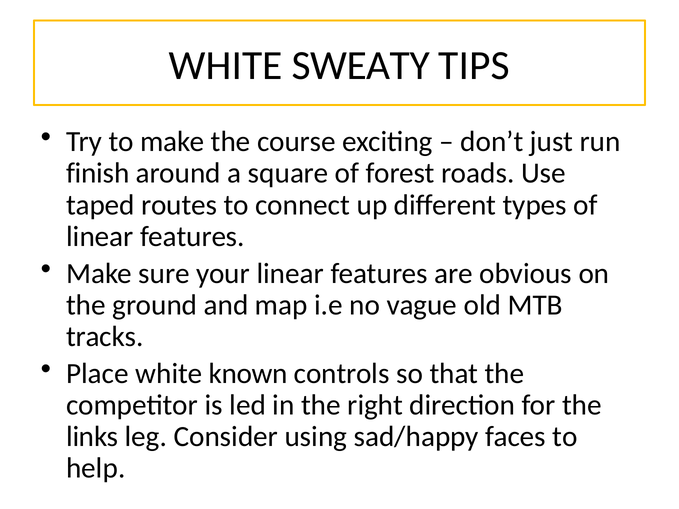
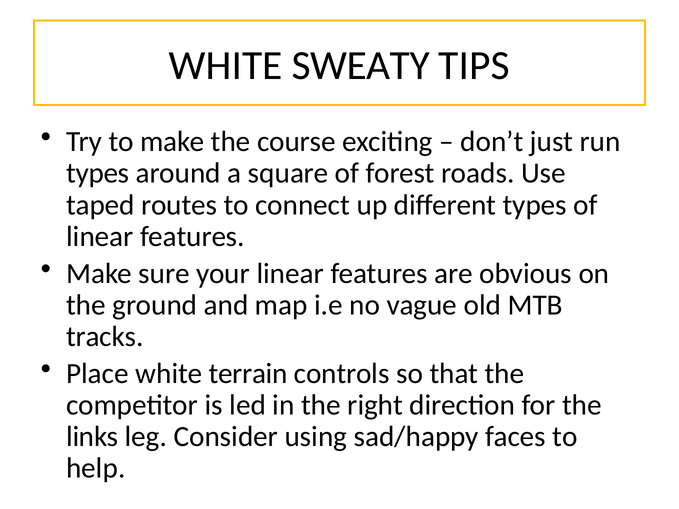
finish at (98, 173): finish -> types
known: known -> terrain
